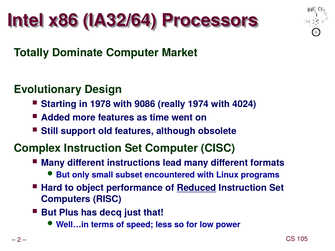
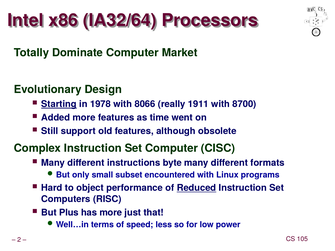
Starting underline: none -> present
9086: 9086 -> 8066
1974: 1974 -> 1911
4024: 4024 -> 8700
lead: lead -> byte
has decq: decq -> more
